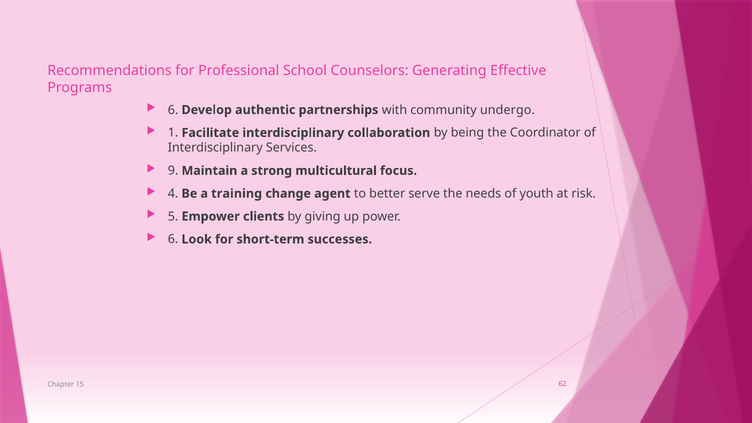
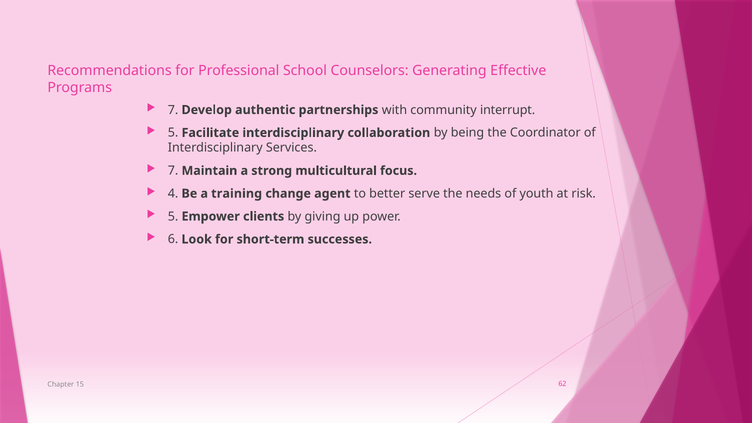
6 at (173, 110): 6 -> 7
undergo: undergo -> interrupt
1 at (173, 133): 1 -> 5
9 at (173, 171): 9 -> 7
